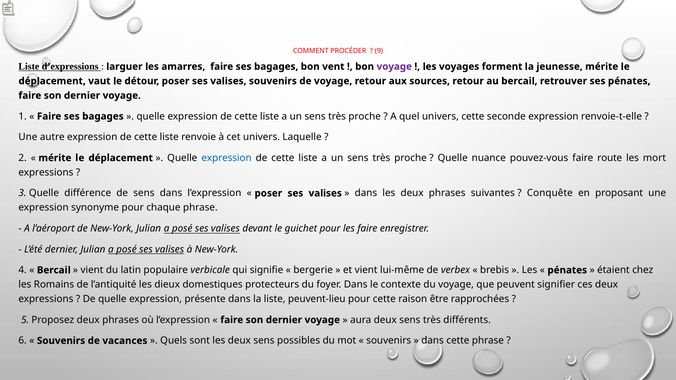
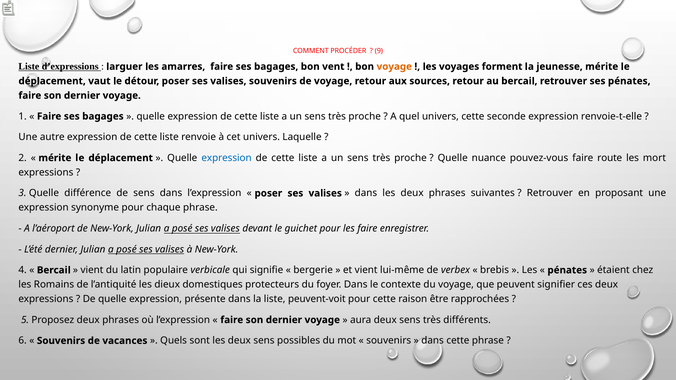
voyage at (394, 67) colour: purple -> orange
Conquête at (550, 193): Conquête -> Retrouver
peuvent-lieu: peuvent-lieu -> peuvent-voit
